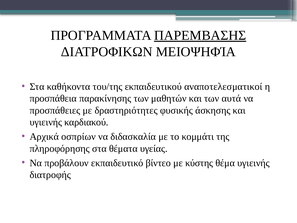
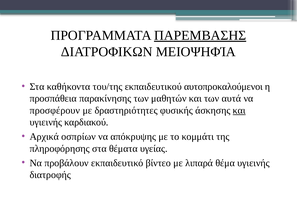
αναποτελεσματικοί: αναποτελεσματικοί -> αυτοπροκαλούμενοι
προσπάθειες: προσπάθειες -> προσφέρουν
και at (239, 110) underline: none -> present
διδασκαλία: διδασκαλία -> απόκρυψης
κύστης: κύστης -> λιπαρά
